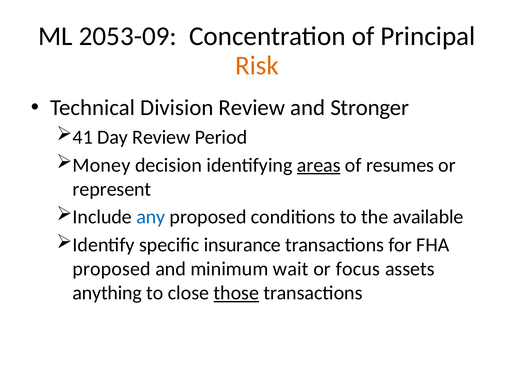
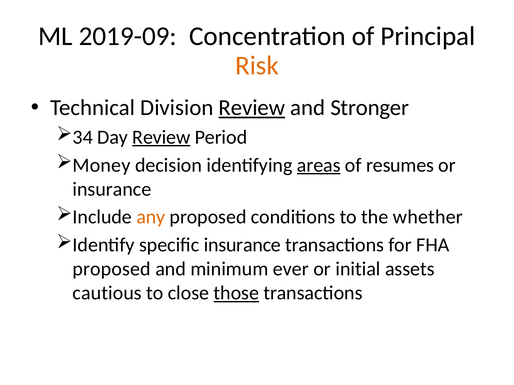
2053-09: 2053-09 -> 2019-09
Review at (252, 108) underline: none -> present
41: 41 -> 34
Review at (161, 137) underline: none -> present
represent at (112, 189): represent -> insurance
any colour: blue -> orange
available: available -> whether
wait: wait -> ever
focus: focus -> initial
anything: anything -> cautious
